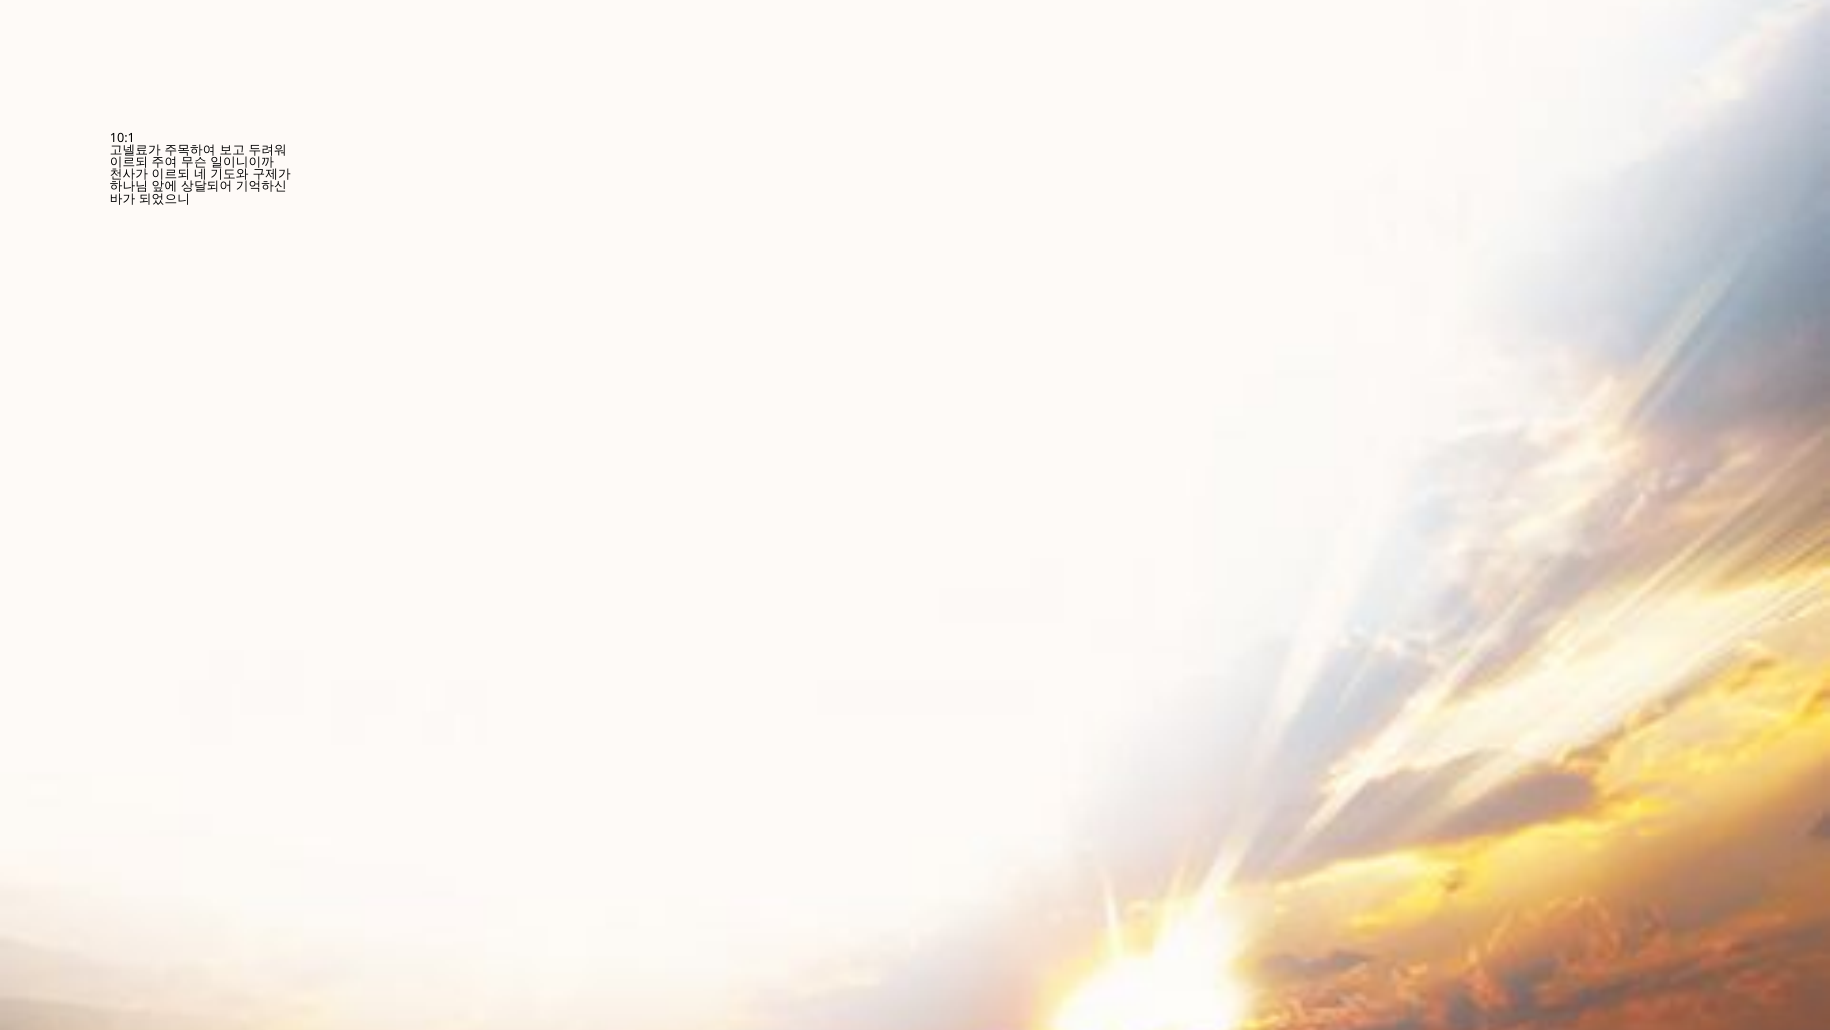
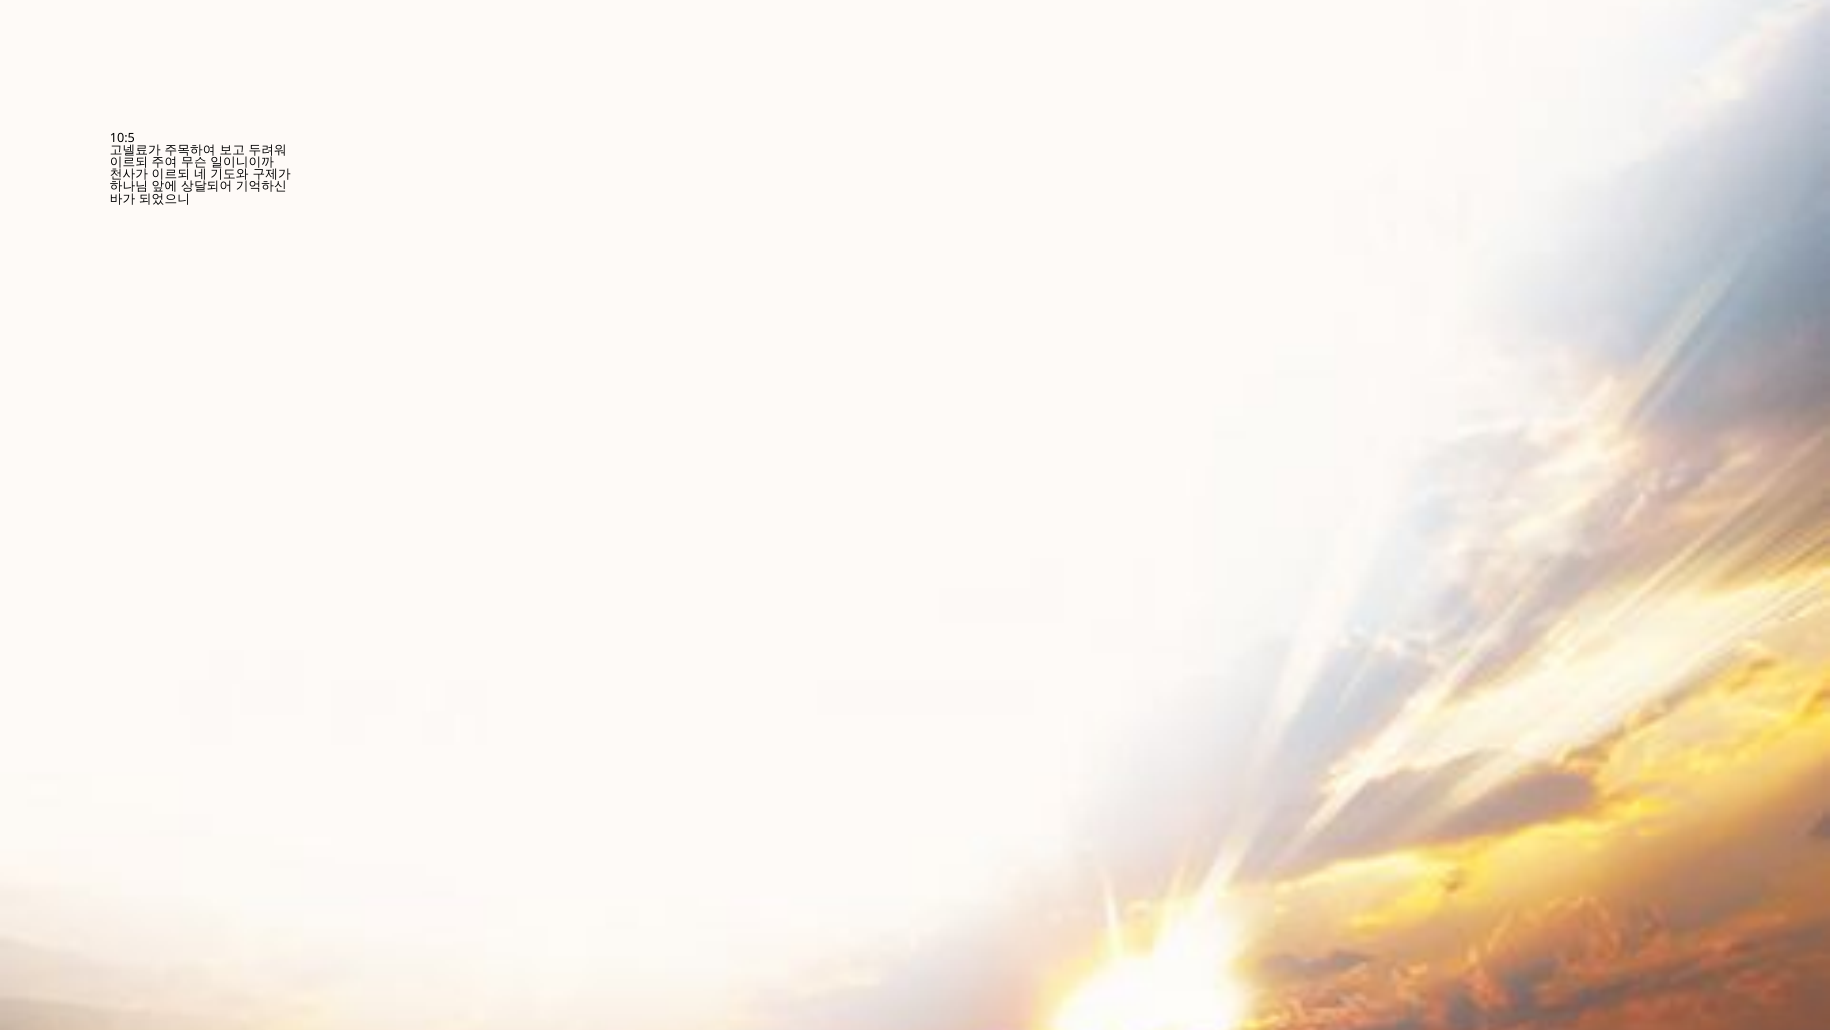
10:1: 10:1 -> 10:5
